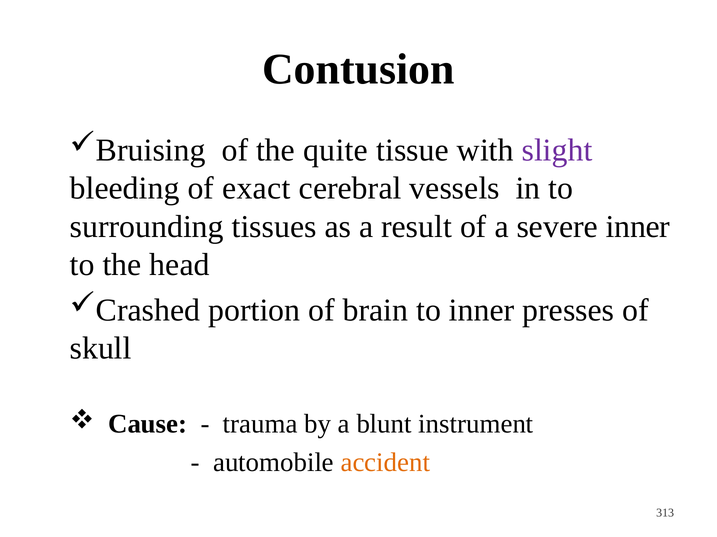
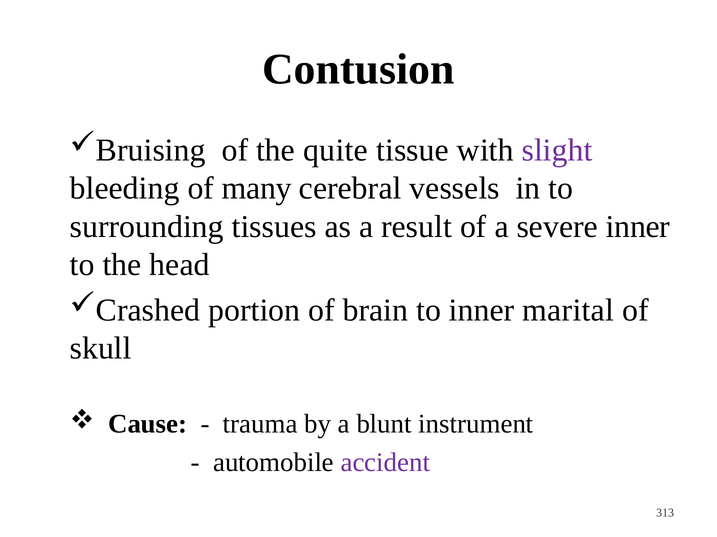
exact: exact -> many
presses: presses -> marital
accident colour: orange -> purple
